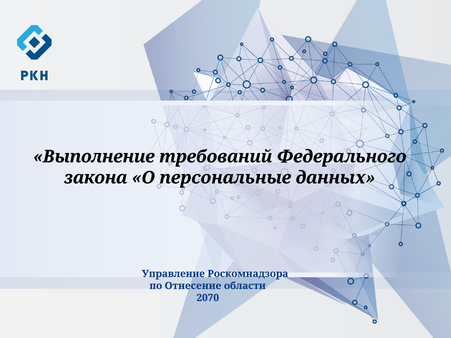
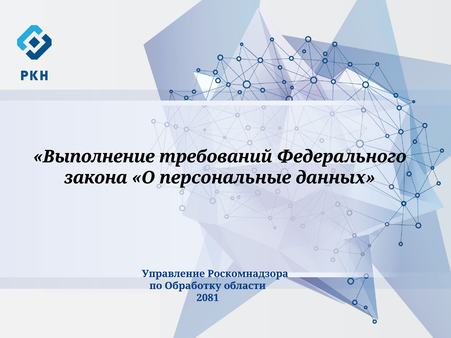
Отнесение: Отнесение -> Обработку
2070: 2070 -> 2081
